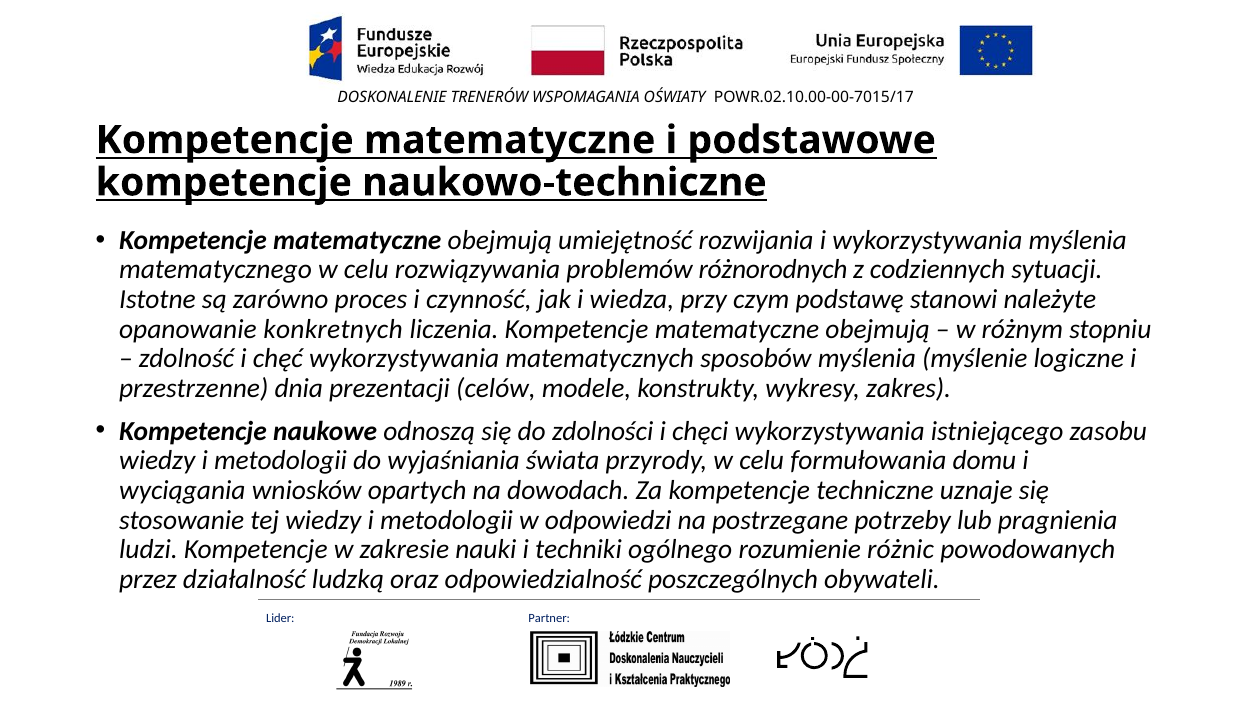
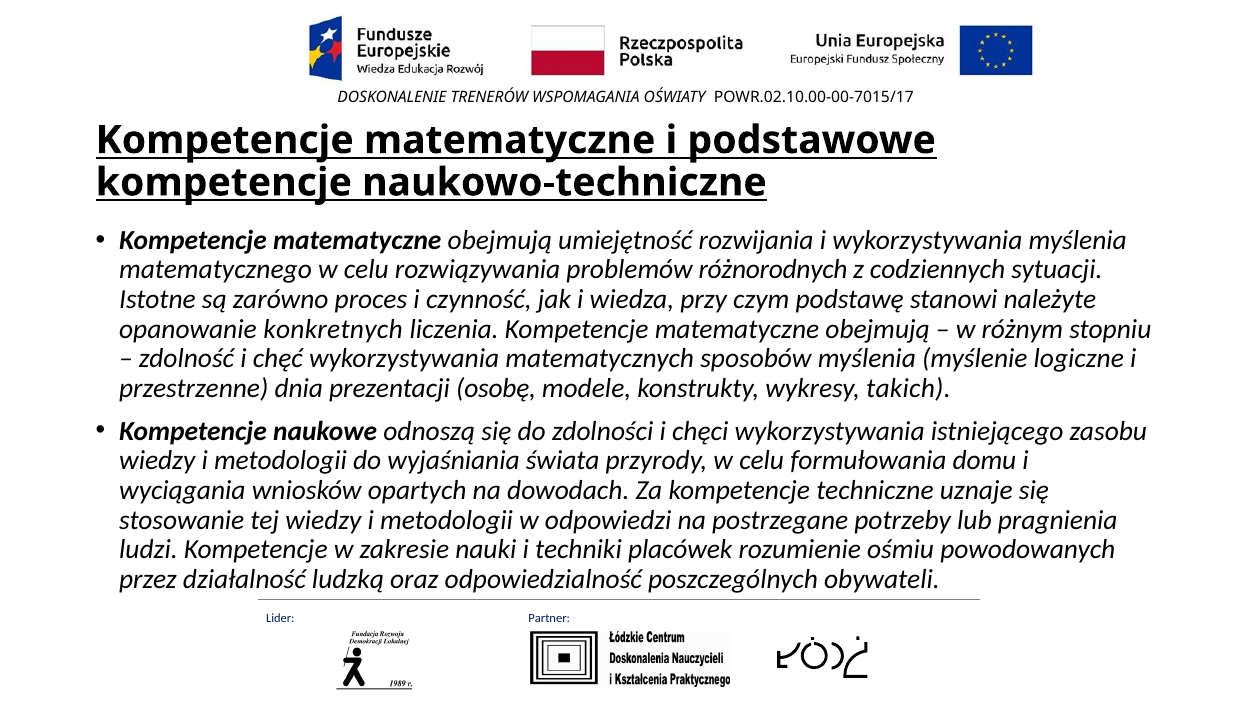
celów: celów -> osobę
zakres: zakres -> takich
ogólnego: ogólnego -> placówek
różnic: różnic -> ośmiu
